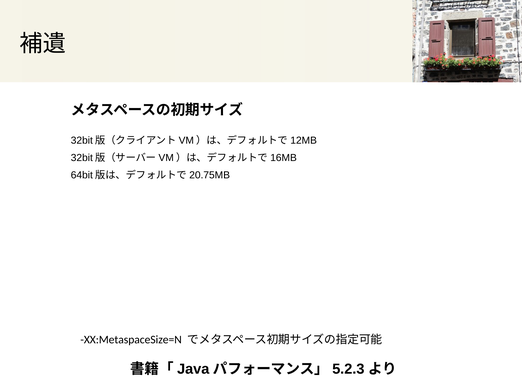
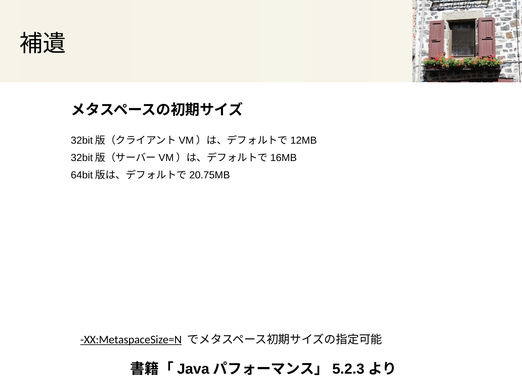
XX:MetaspaceSize=N underline: none -> present
